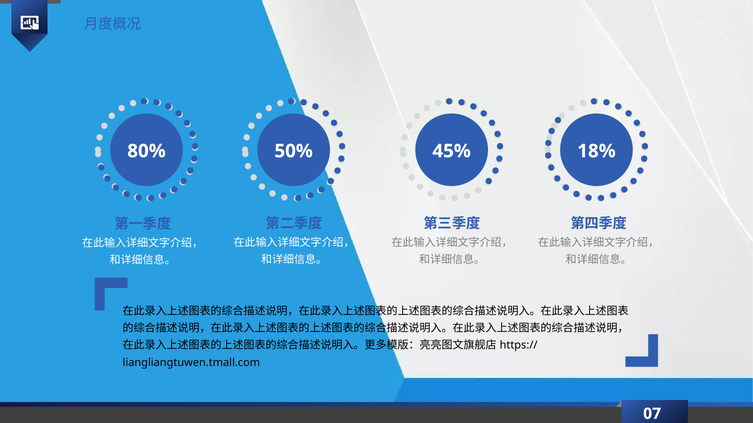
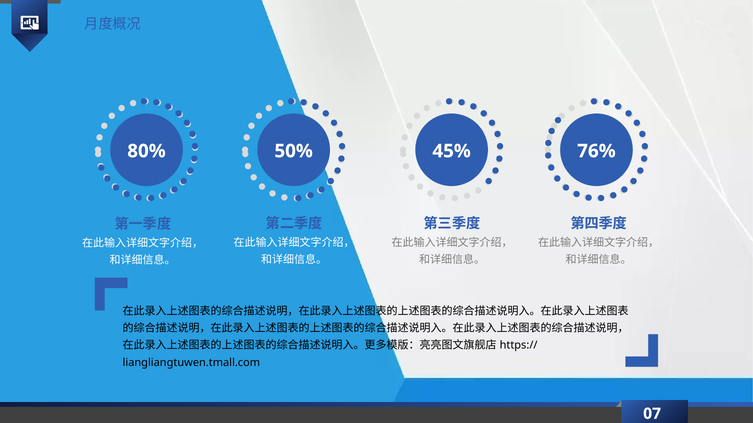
18%: 18% -> 76%
